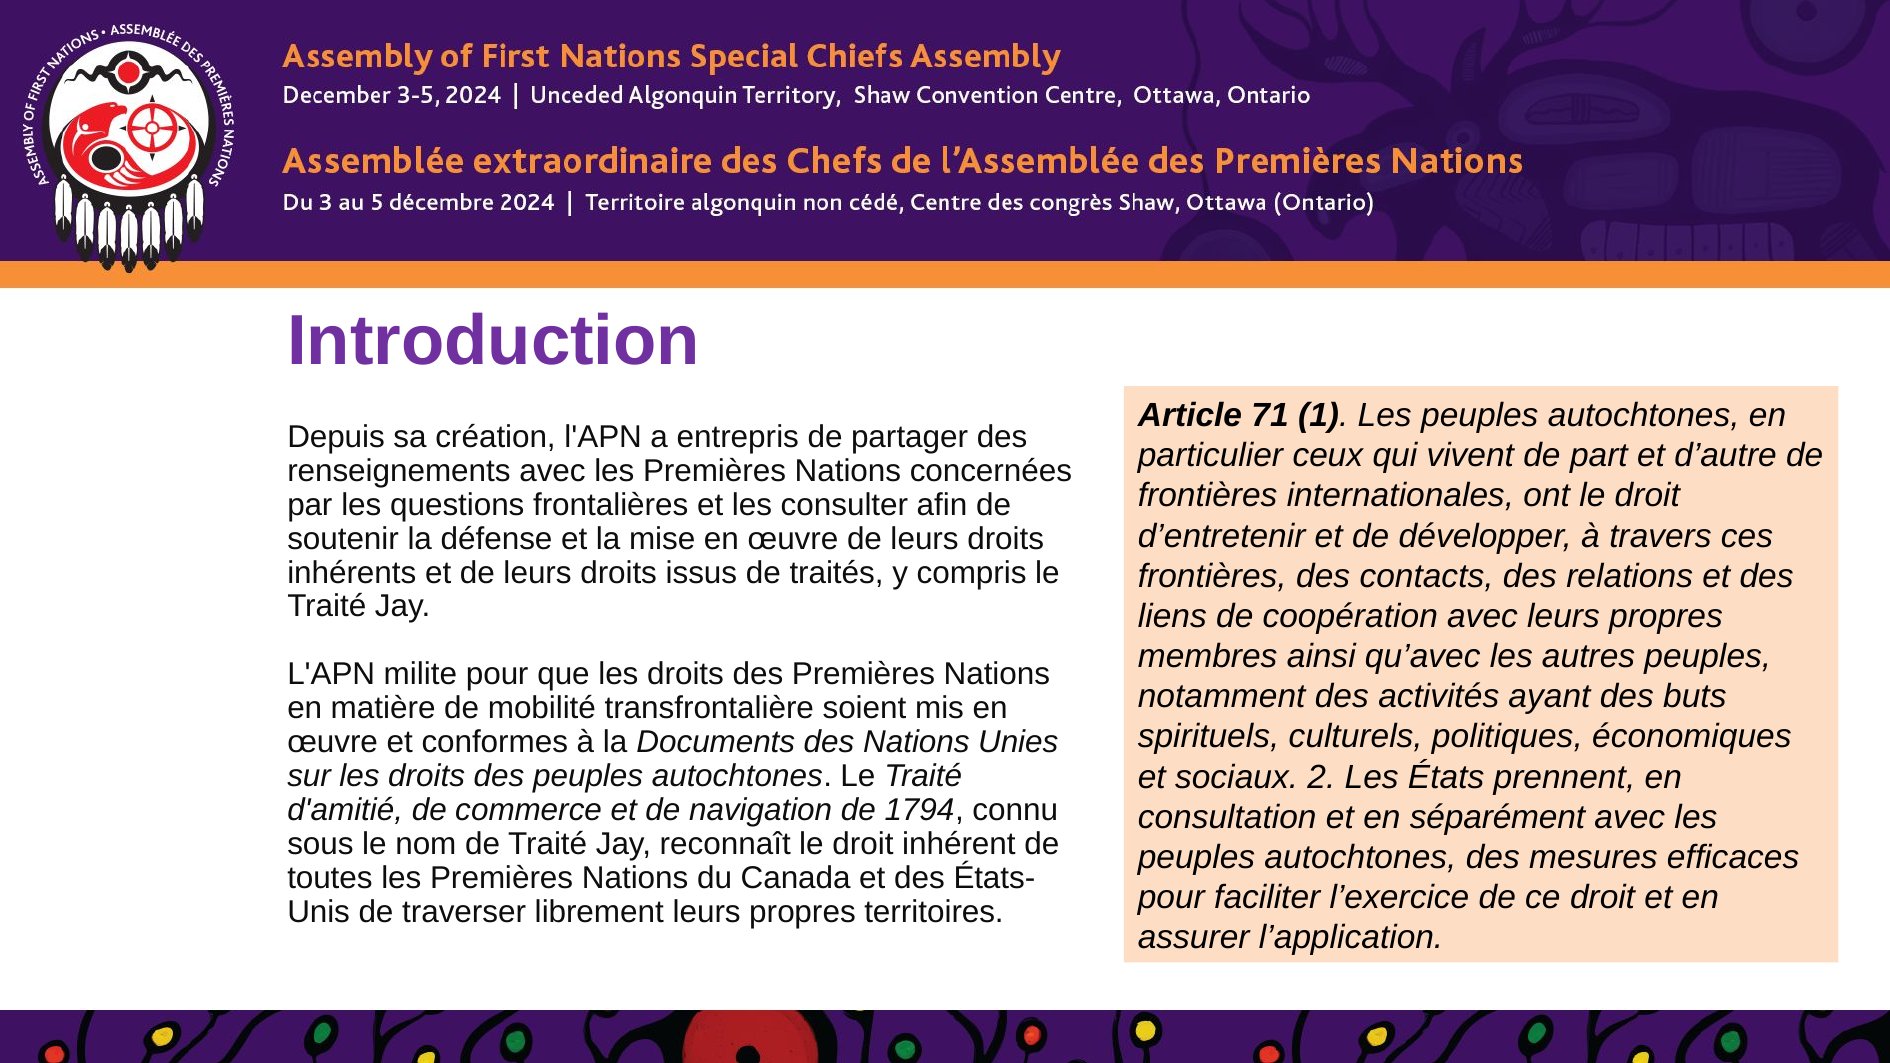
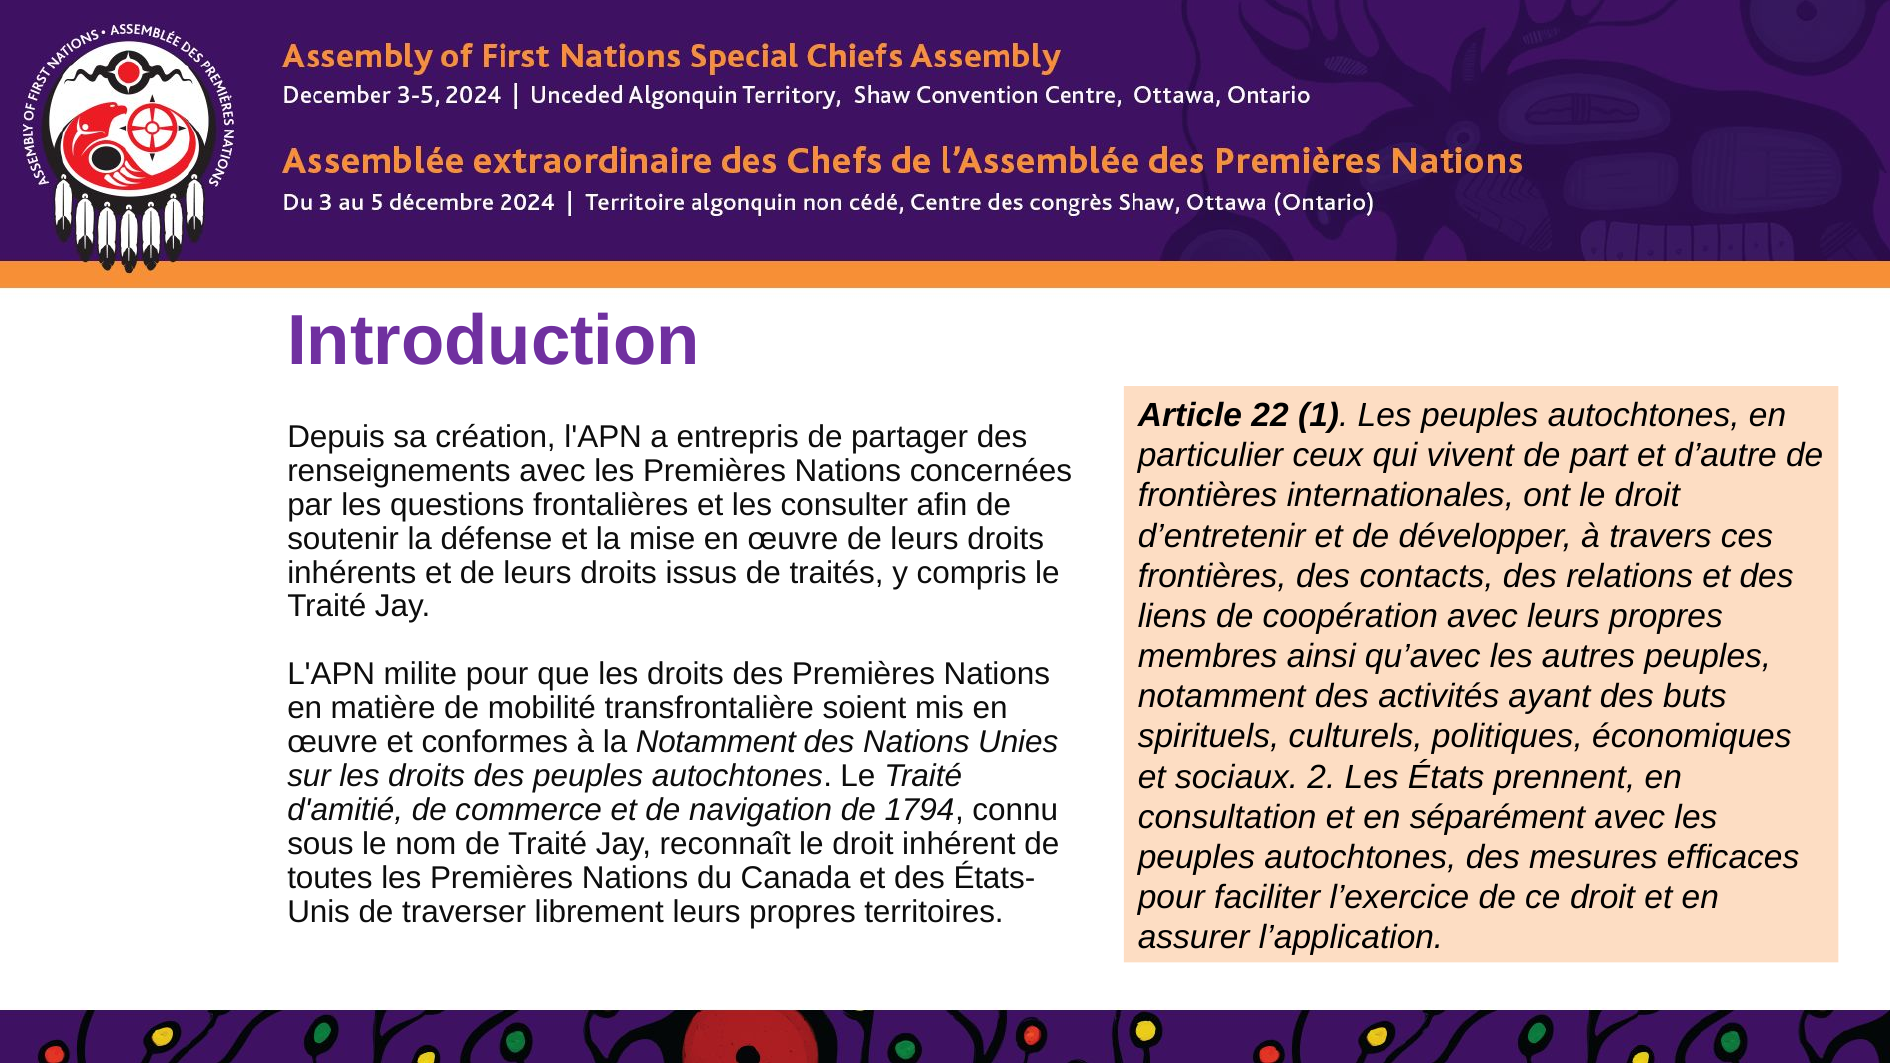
71: 71 -> 22
la Documents: Documents -> Notamment
